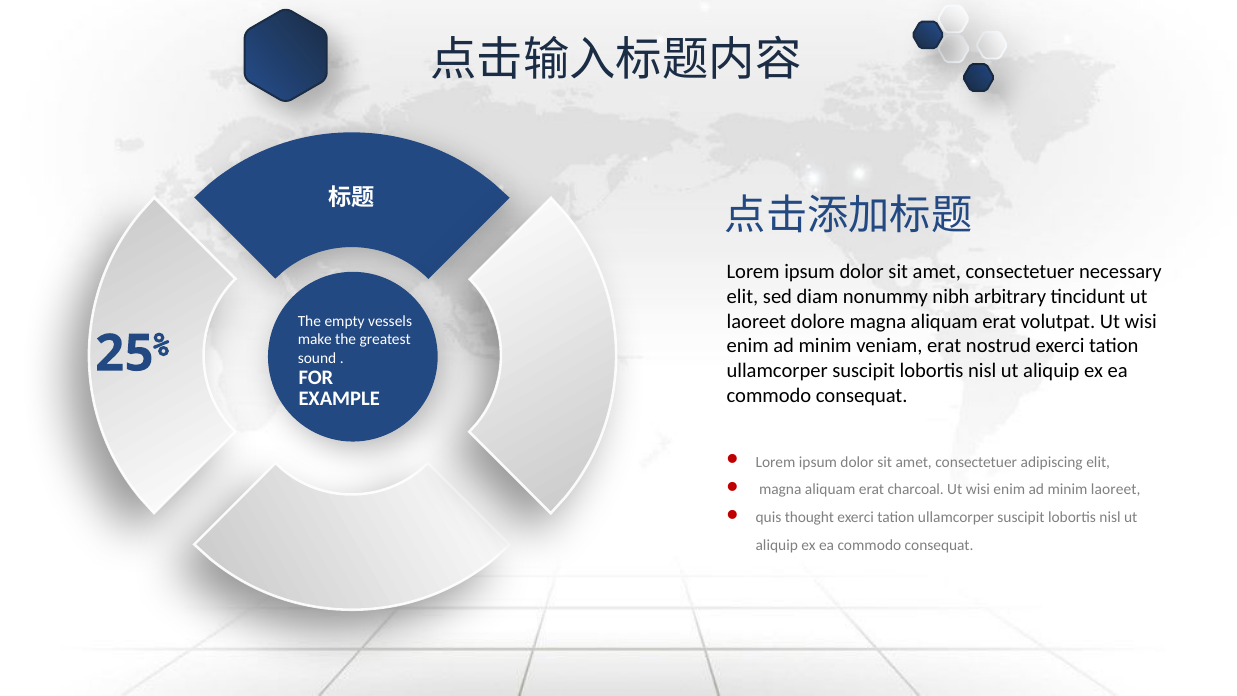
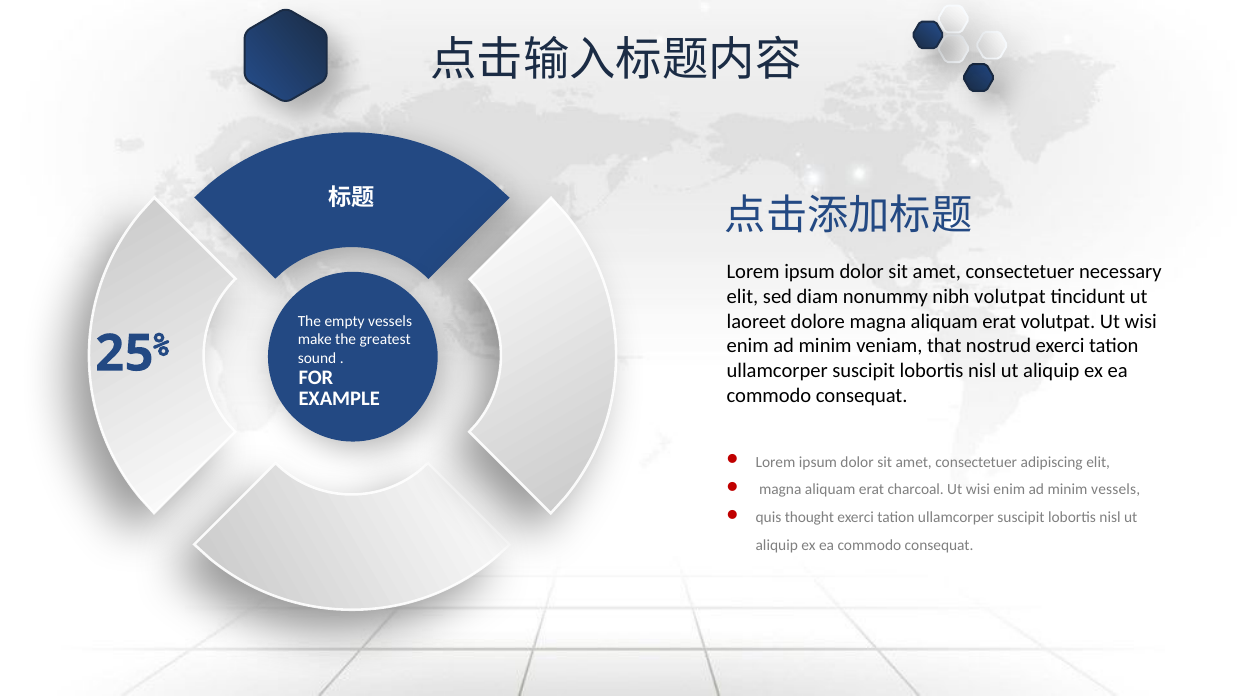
nibh arbitrary: arbitrary -> volutpat
veniam erat: erat -> that
minim laoreet: laoreet -> vessels
